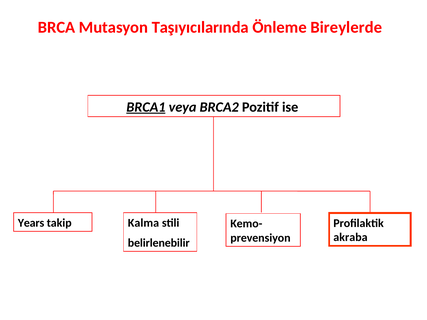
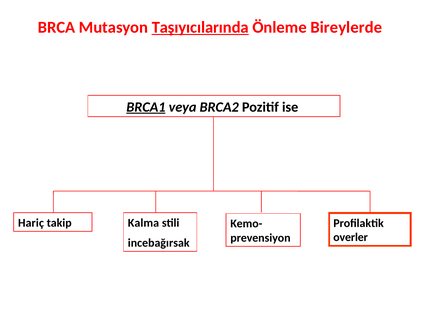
Taşıyıcılarında underline: none -> present
Years: Years -> Hariç
akraba: akraba -> overler
belirlenebilir: belirlenebilir -> incebağırsak
